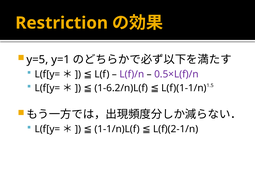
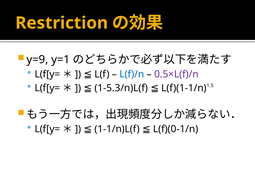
y=5: y=5 -> y=9
L(f)/n colour: purple -> blue
1-6.2/n)L(f: 1-6.2/n)L(f -> 1-5.3/n)L(f
L(f)(2-1/n: L(f)(2-1/n -> L(f)(0-1/n
